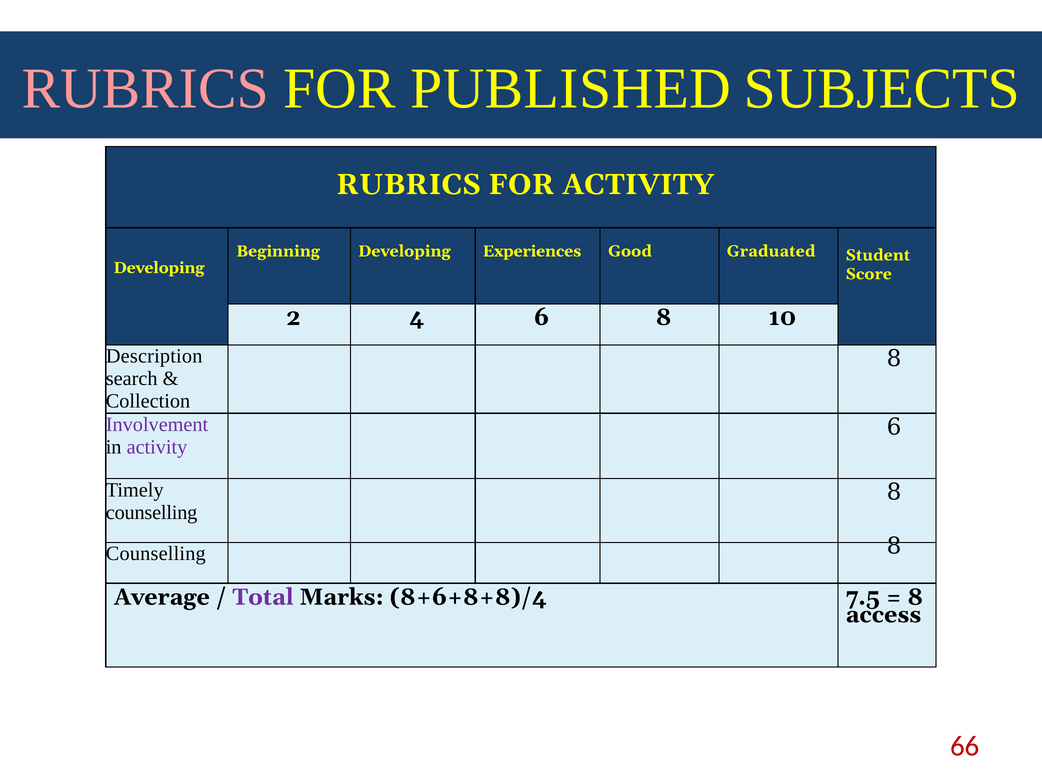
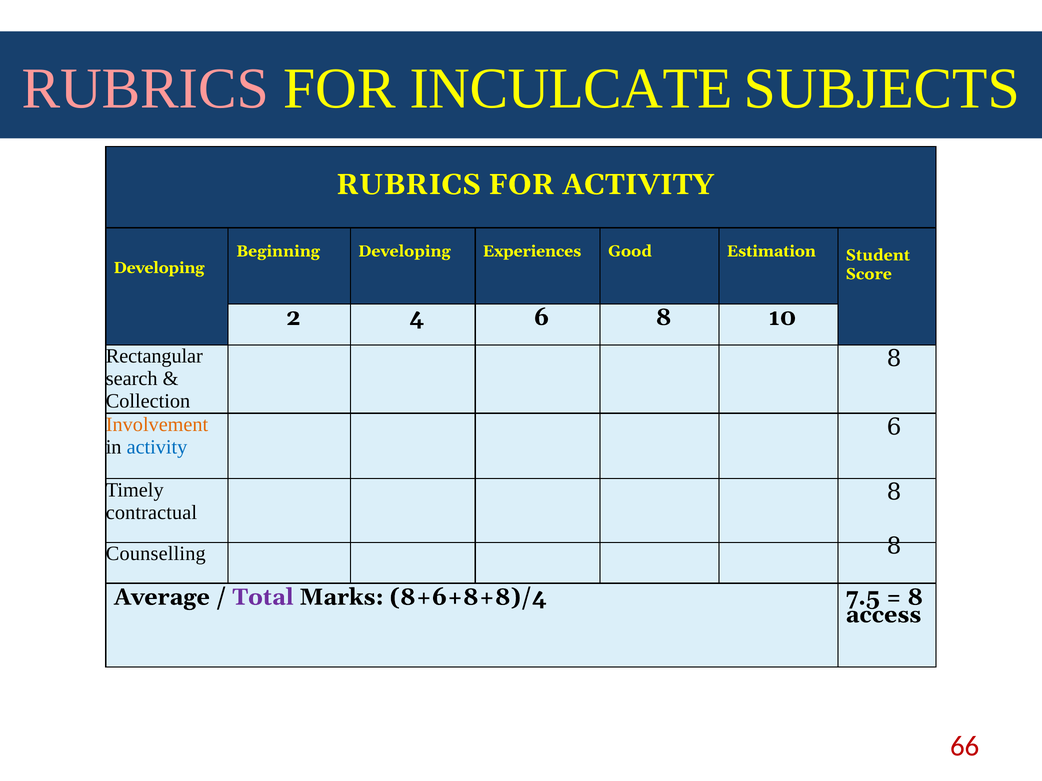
PUBLISHED: PUBLISHED -> INCULCATE
Graduated: Graduated -> Estimation
Description: Description -> Rectangular
Involvement colour: purple -> orange
activity at (157, 447) colour: purple -> blue
counselling at (152, 513): counselling -> contractual
